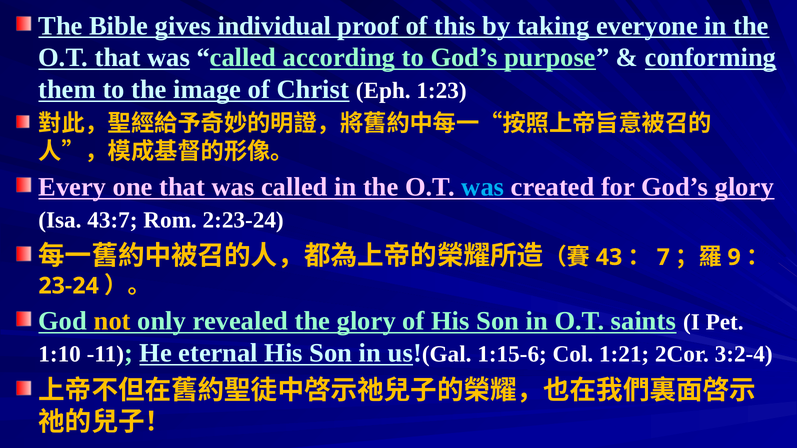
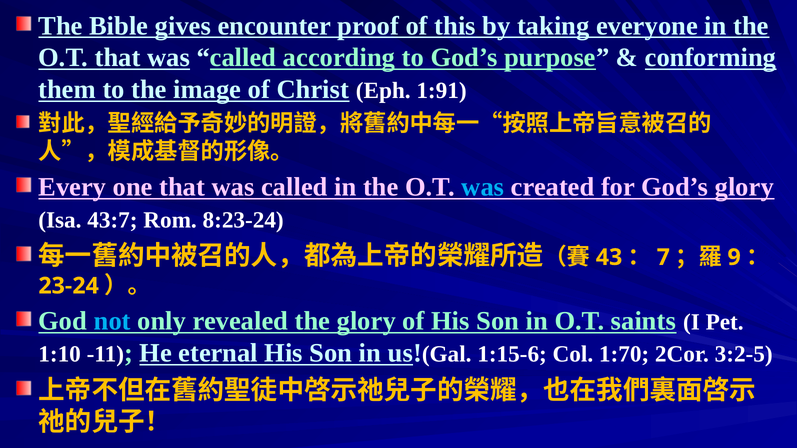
individual: individual -> encounter
1:23: 1:23 -> 1:91
2:23-24: 2:23-24 -> 8:23-24
not colour: yellow -> light blue
1:21: 1:21 -> 1:70
3:2-4: 3:2-4 -> 3:2-5
